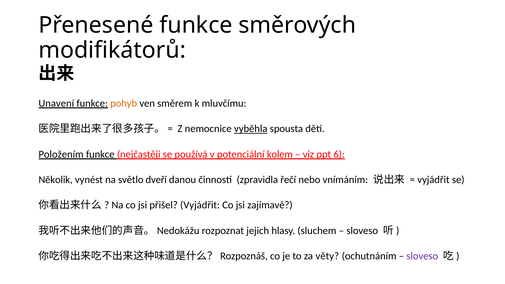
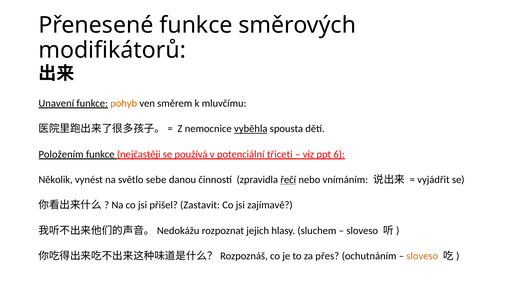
kolem: kolem -> třiceti
dveří: dveří -> sebe
řečí underline: none -> present
přišel Vyjádřit: Vyjádřit -> Zastavit
věty: věty -> přes
sloveso at (422, 256) colour: purple -> orange
